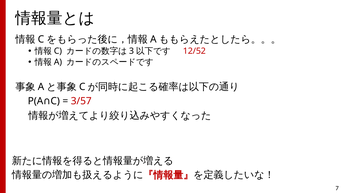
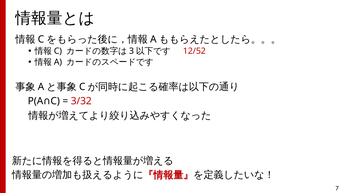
3/57: 3/57 -> 3/32
